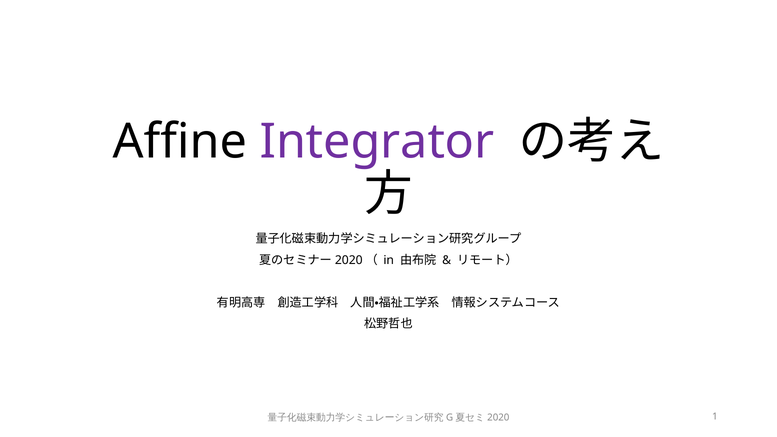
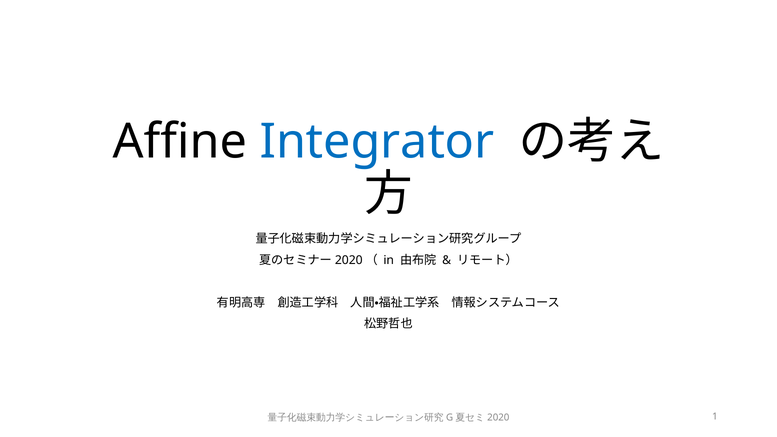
Integrator colour: purple -> blue
